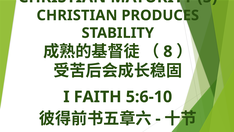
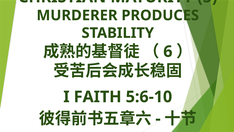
CHRISTIAN at (77, 15): CHRISTIAN -> MURDERER
8: 8 -> 6
